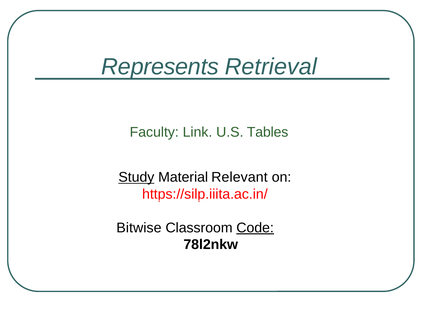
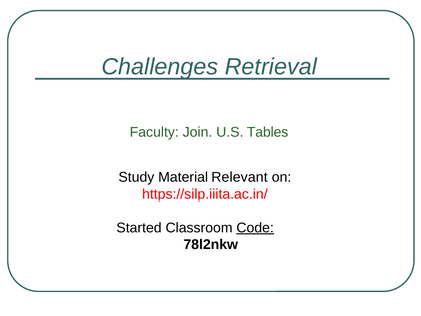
Represents: Represents -> Challenges
Link: Link -> Join
Study underline: present -> none
Bitwise: Bitwise -> Started
